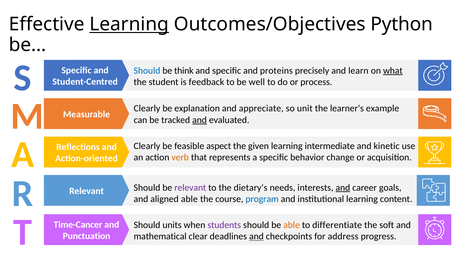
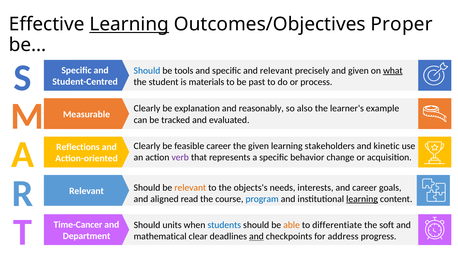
Python: Python -> Proper
think: think -> tools
and proteins: proteins -> relevant
and learn: learn -> given
feedback: feedback -> materials
well: well -> past
appreciate: appreciate -> reasonably
unit: unit -> also
and at (200, 120) underline: present -> none
feasible aspect: aspect -> career
intermediate: intermediate -> stakeholders
verb colour: orange -> purple
relevant at (190, 188) colour: purple -> orange
dietary's: dietary's -> objects's
and at (343, 188) underline: present -> none
aligned able: able -> read
learning at (362, 199) underline: none -> present
students colour: purple -> blue
Punctuation: Punctuation -> Department
